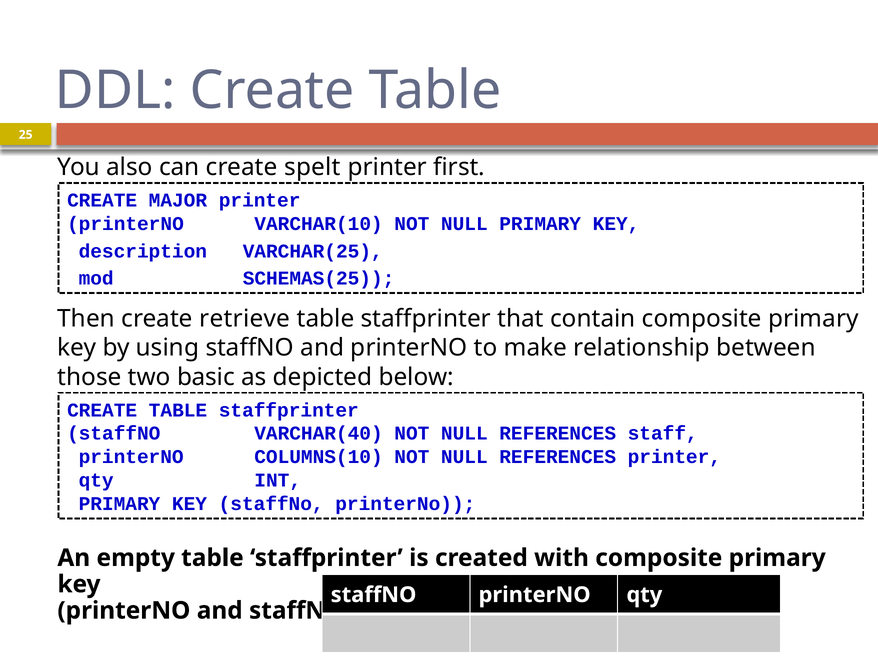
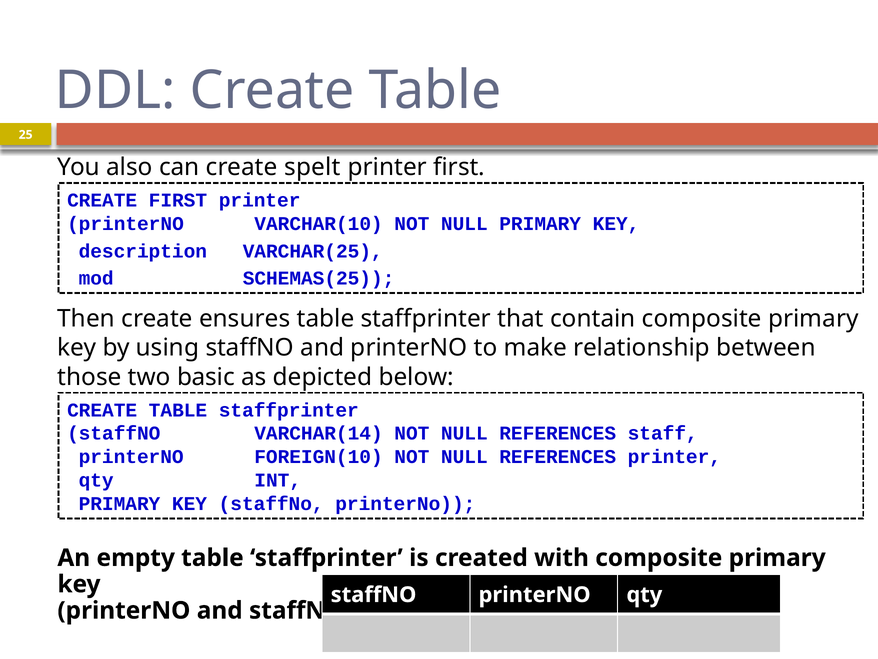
CREATE MAJOR: MAJOR -> FIRST
retrieve: retrieve -> ensures
VARCHAR(40: VARCHAR(40 -> VARCHAR(14
COLUMNS(10: COLUMNS(10 -> FOREIGN(10
